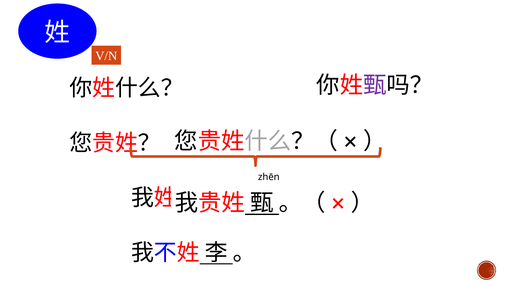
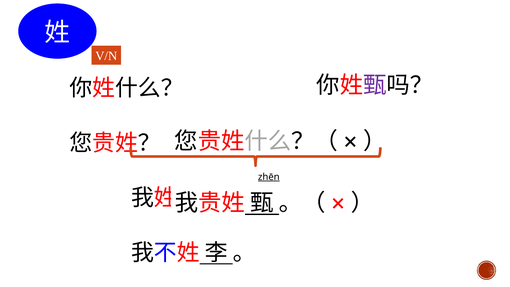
zhēn underline: none -> present
